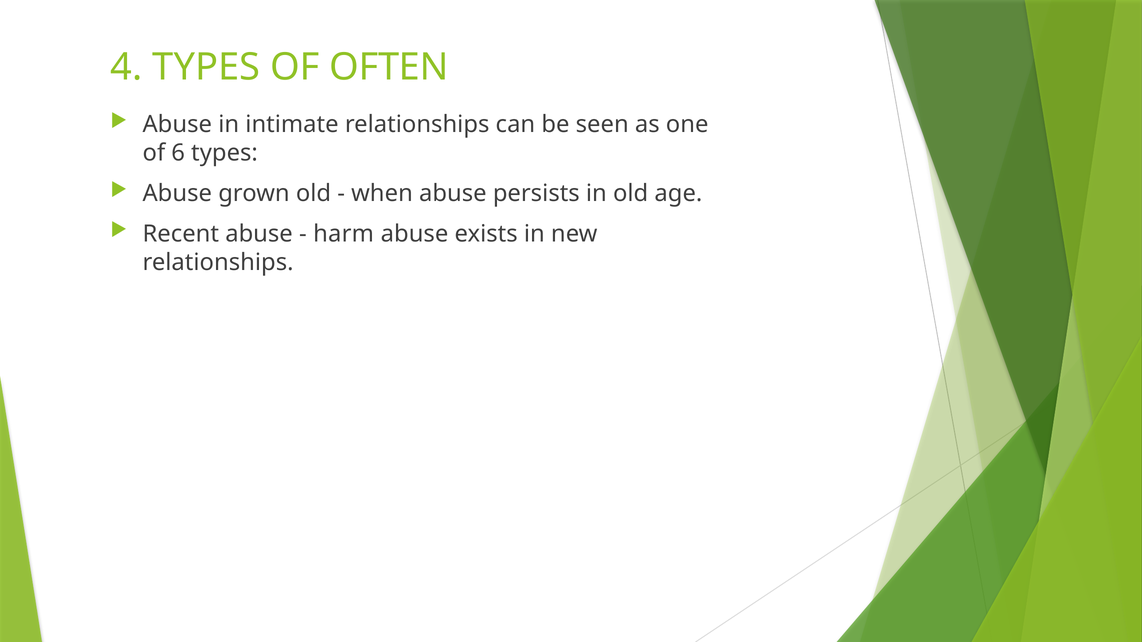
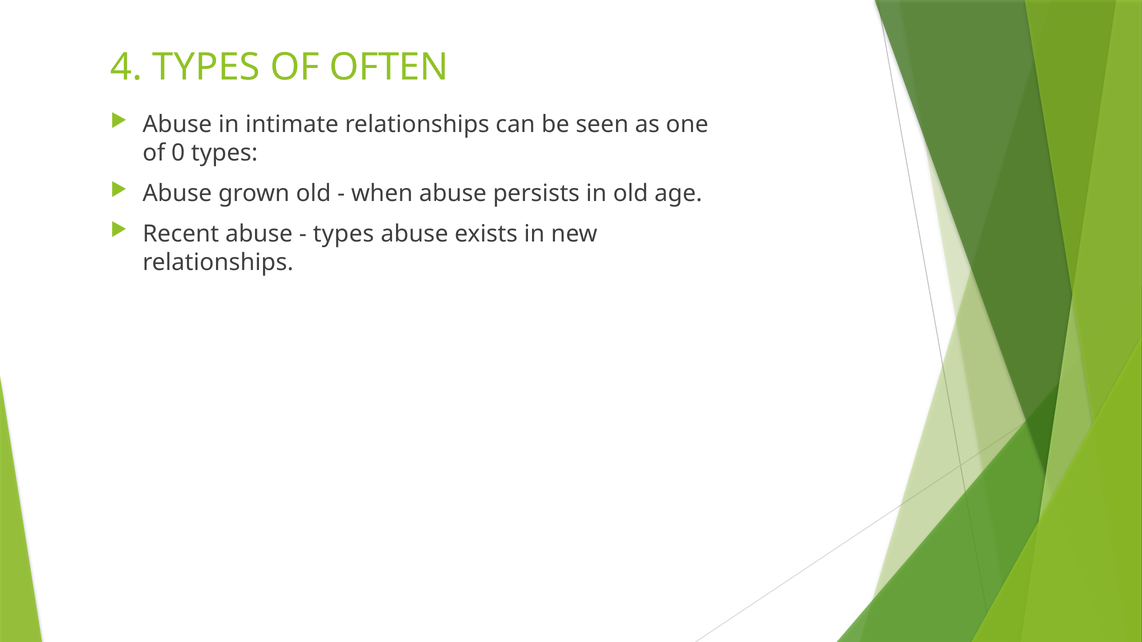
6: 6 -> 0
harm at (344, 234): harm -> types
